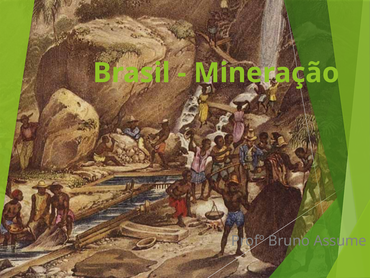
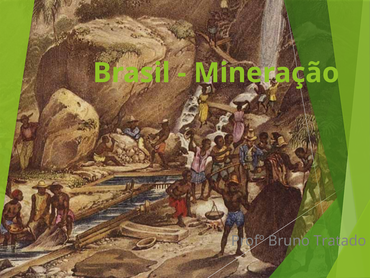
Assume: Assume -> Tratado
